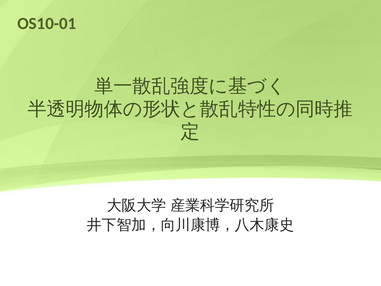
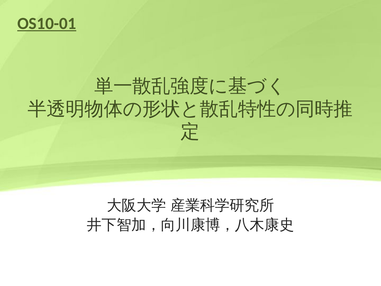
OS10-01 underline: none -> present
